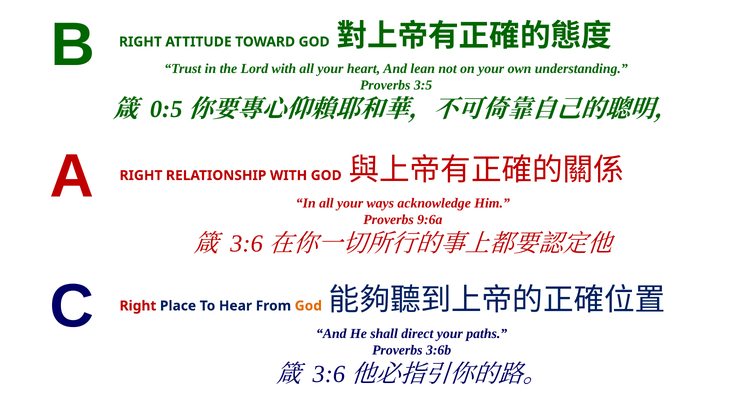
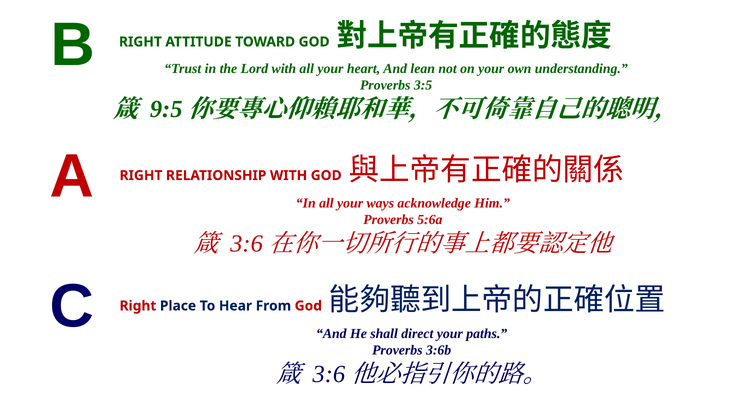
0:5: 0:5 -> 9:5
9:6a: 9:6a -> 5:6a
God at (308, 305) colour: orange -> red
